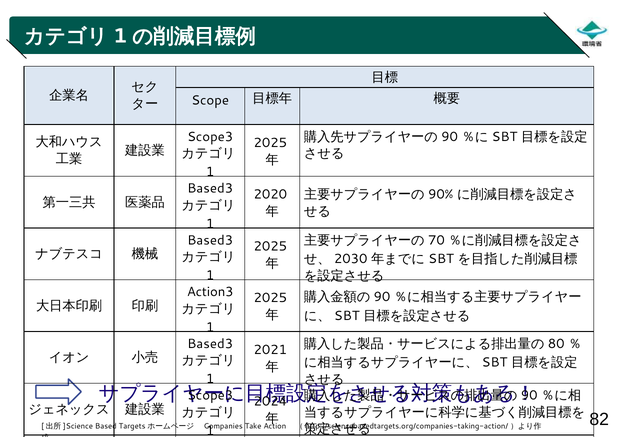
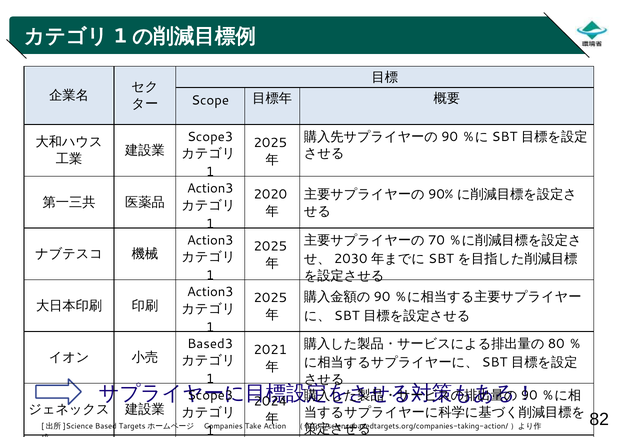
Based3 at (210, 188): Based3 -> Action3
Based3 at (210, 240): Based3 -> Action3
